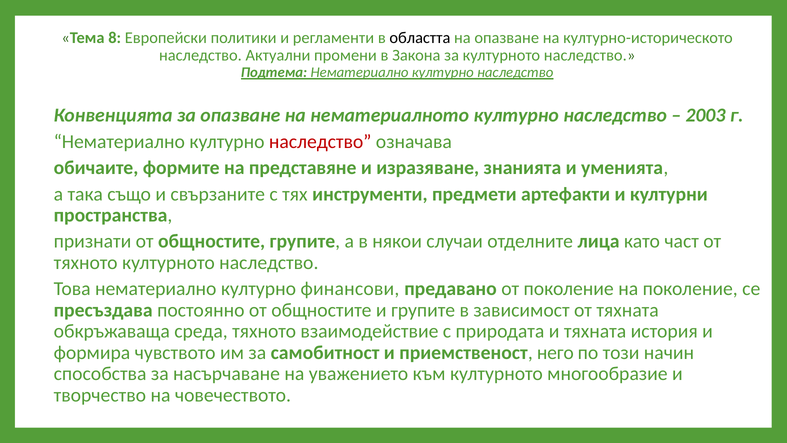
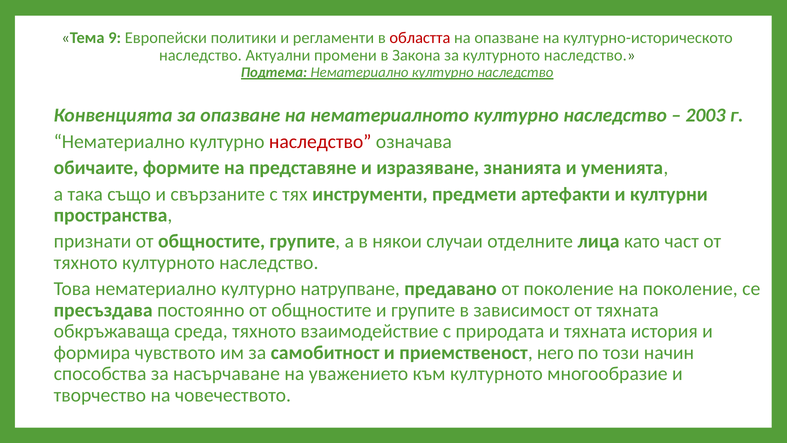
8: 8 -> 9
областта colour: black -> red
финансови: финансови -> натрупване
